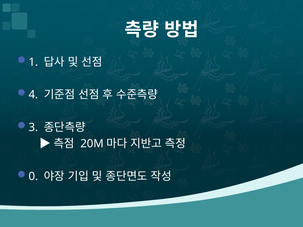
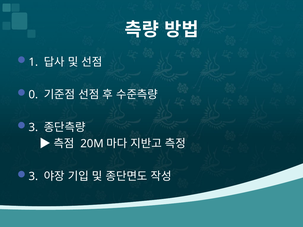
4: 4 -> 0
0 at (33, 177): 0 -> 3
